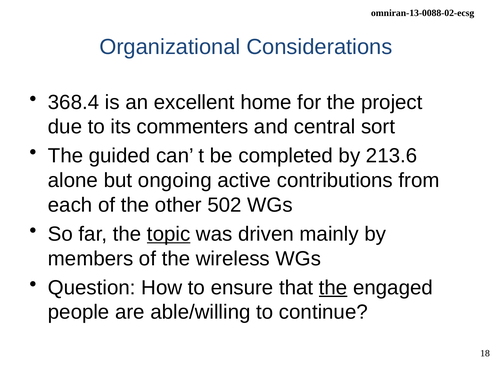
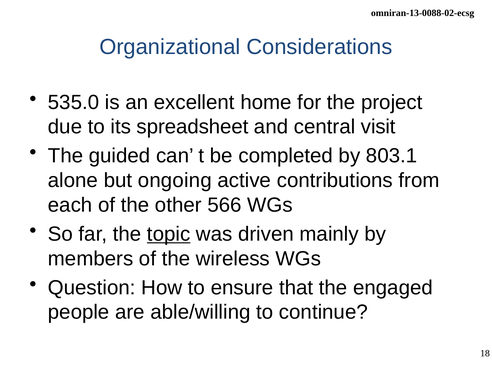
368.4: 368.4 -> 535.0
commenters: commenters -> spreadsheet
sort: sort -> visit
213.6: 213.6 -> 803.1
502: 502 -> 566
the at (333, 288) underline: present -> none
